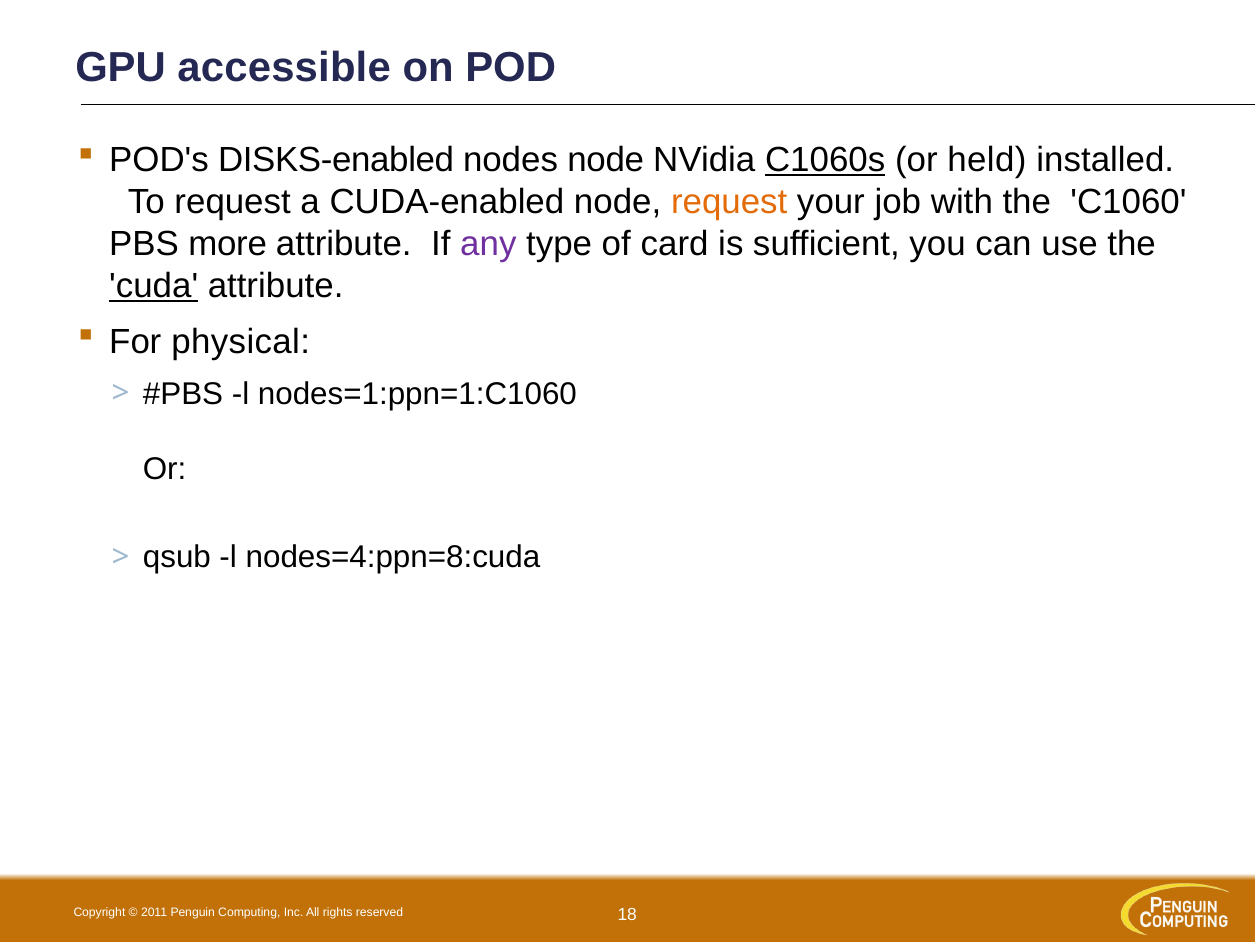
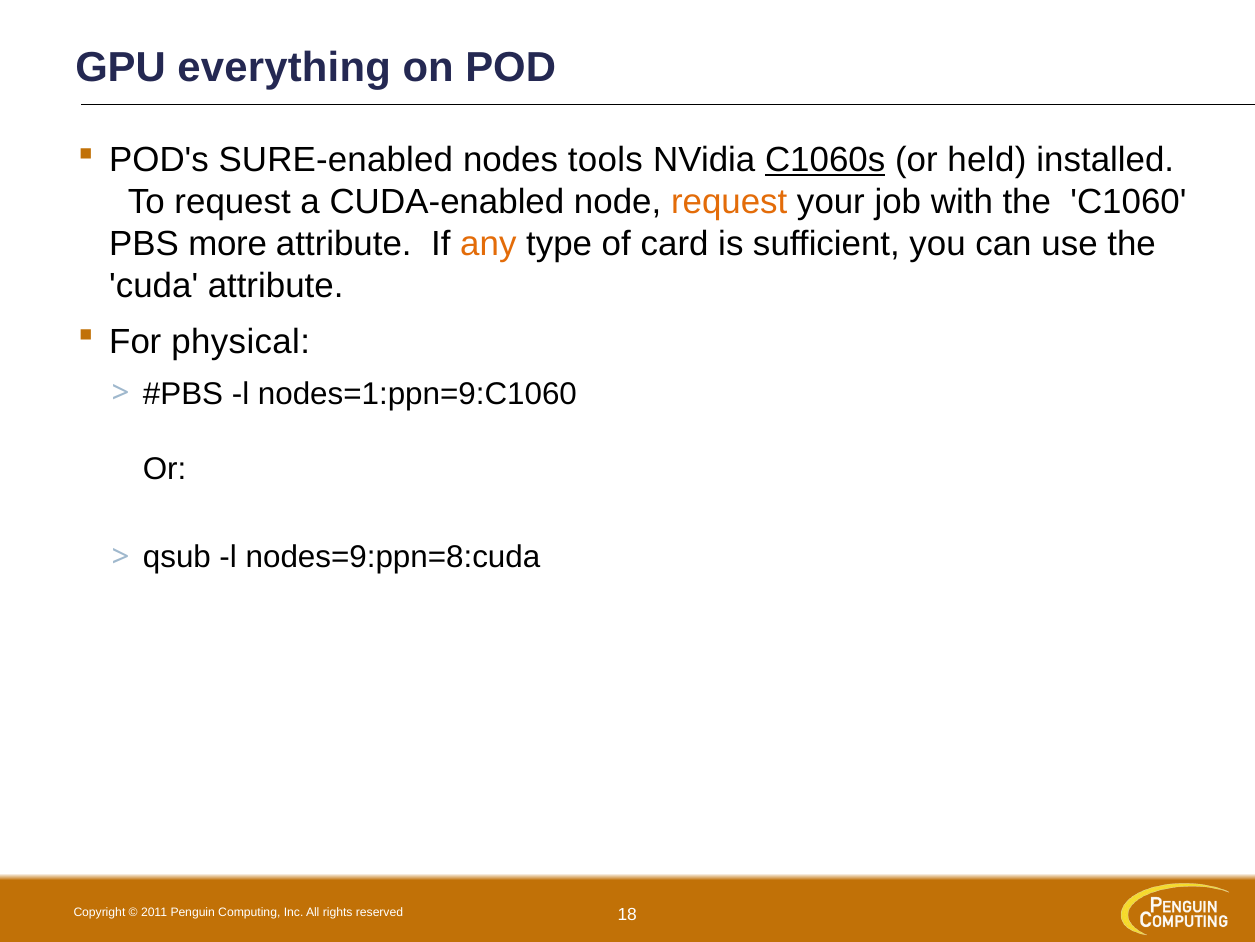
accessible: accessible -> everything
DISKS-enabled: DISKS-enabled -> SURE-enabled
nodes node: node -> tools
any colour: purple -> orange
cuda underline: present -> none
nodes=1:ppn=1:C1060: nodes=1:ppn=1:C1060 -> nodes=1:ppn=9:C1060
nodes=4:ppn=8:cuda: nodes=4:ppn=8:cuda -> nodes=9:ppn=8:cuda
